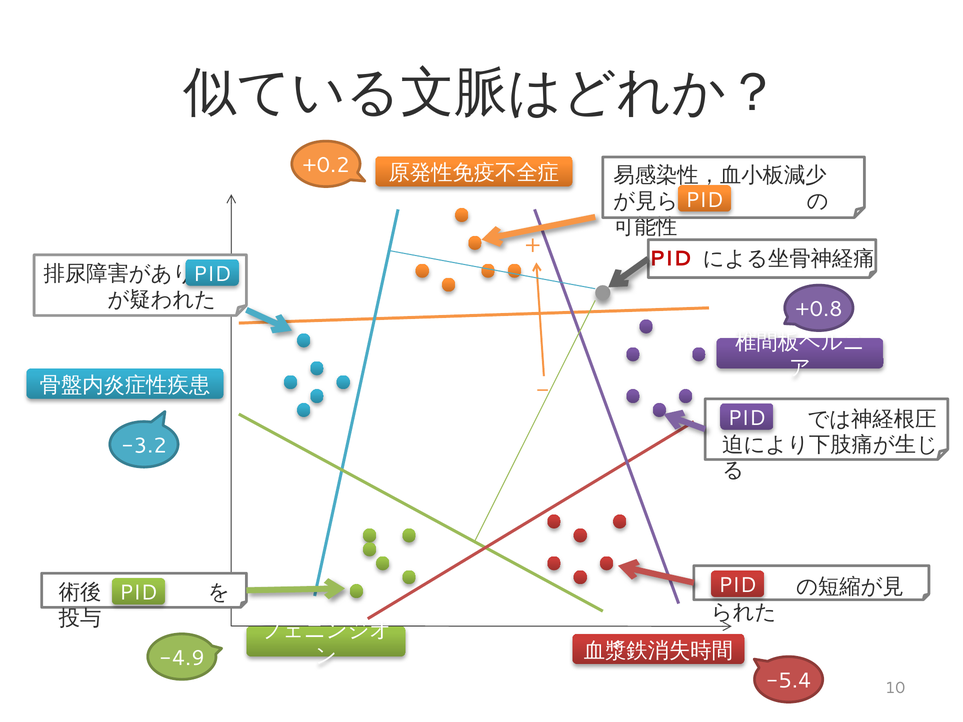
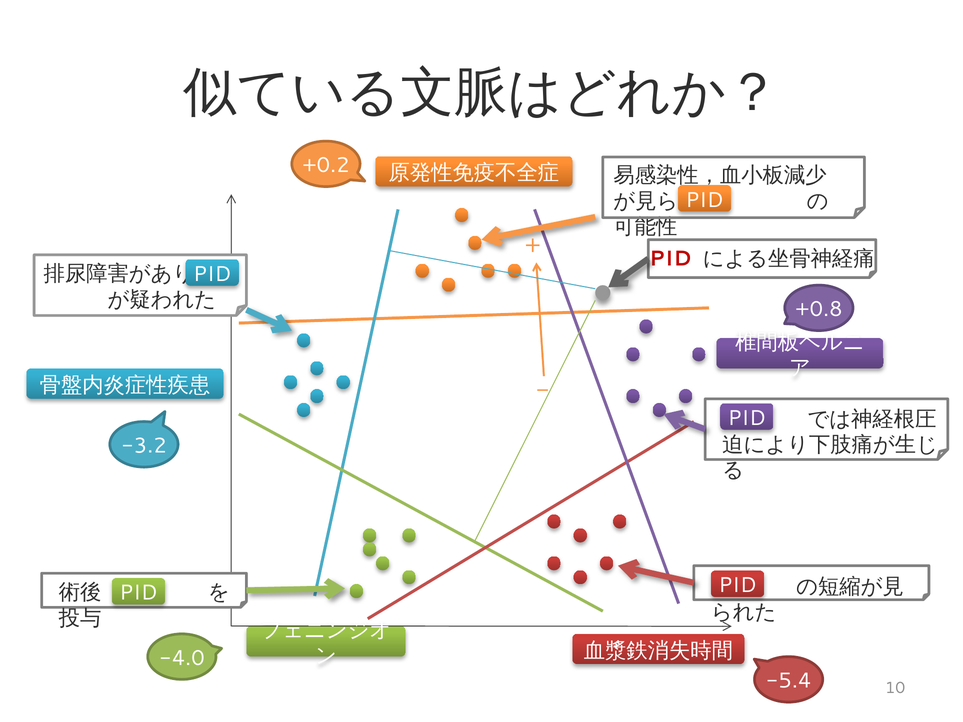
-4.9: -4.9 -> -4.0
